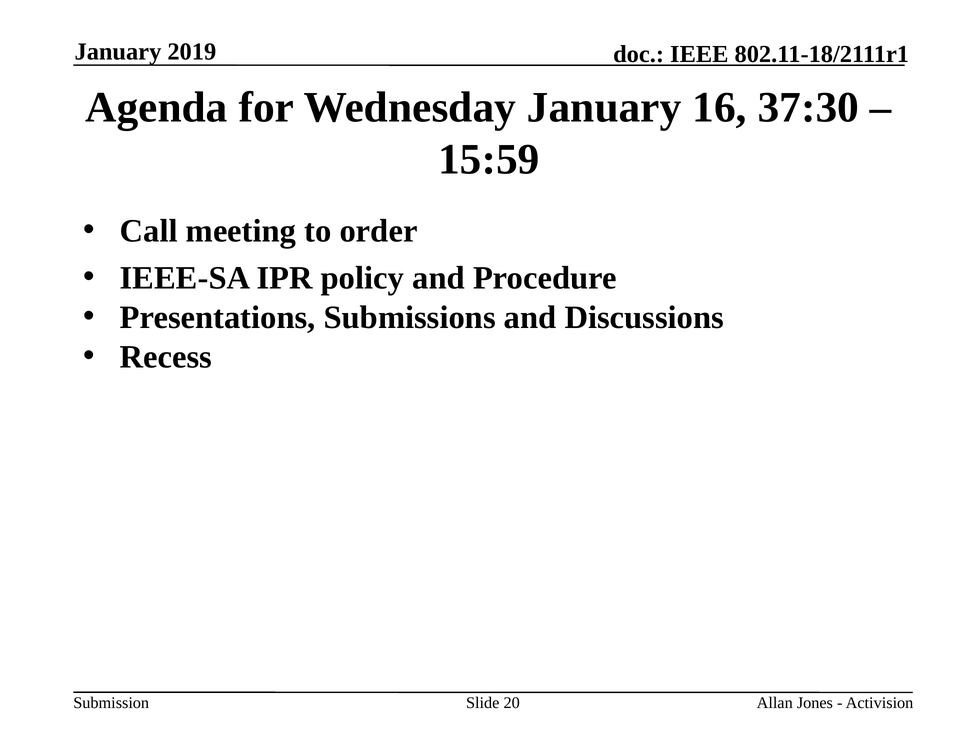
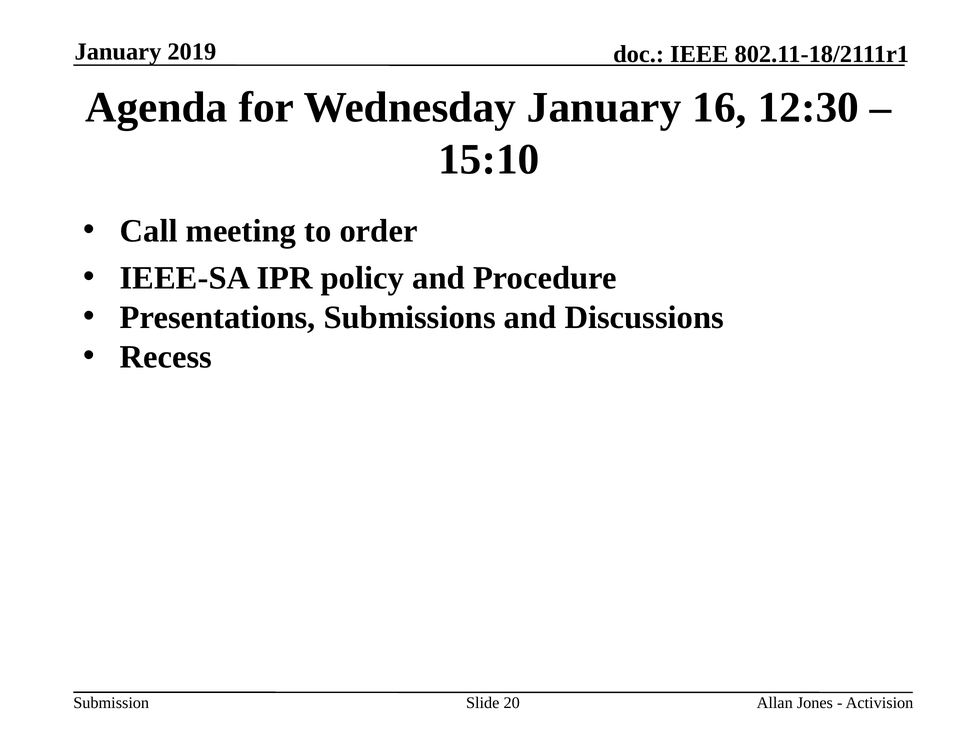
37:30: 37:30 -> 12:30
15:59: 15:59 -> 15:10
